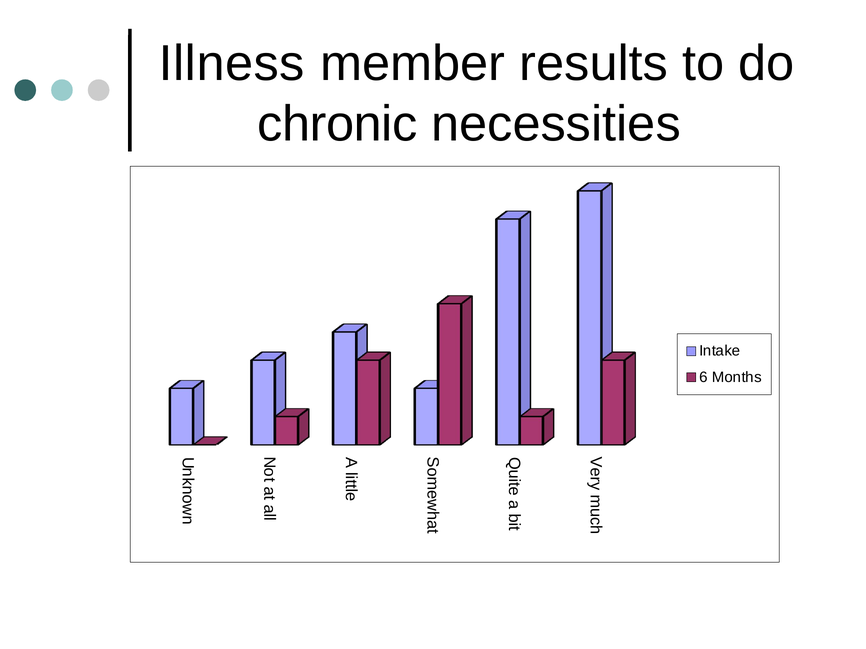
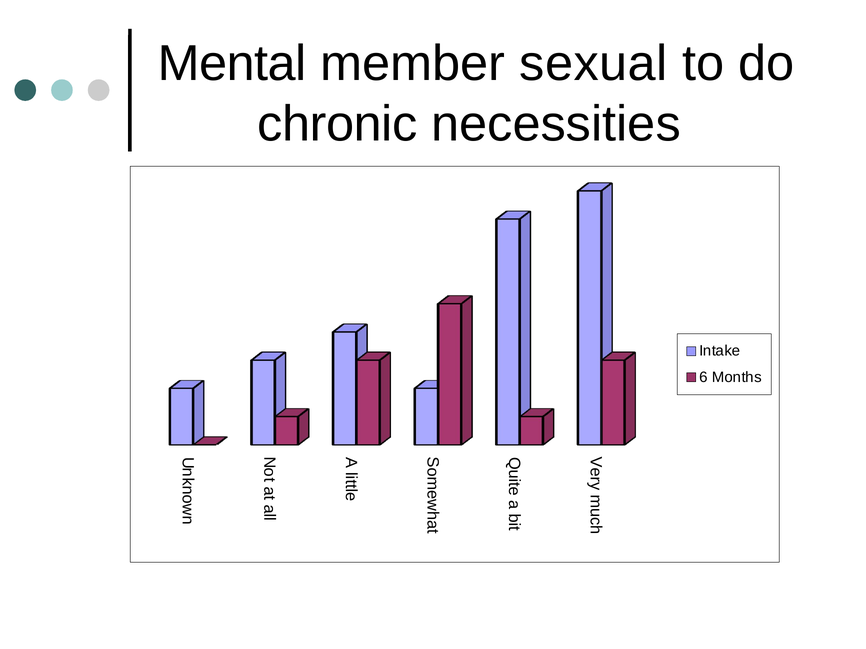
Illness: Illness -> Mental
results: results -> sexual
